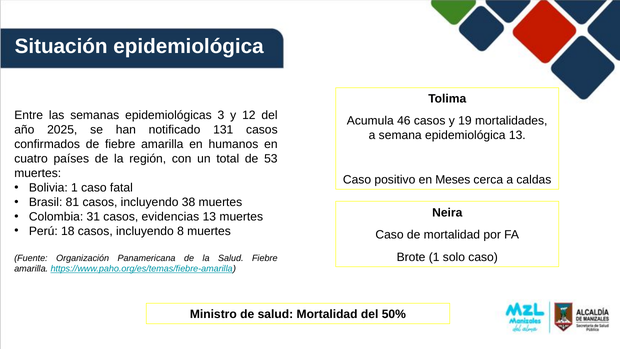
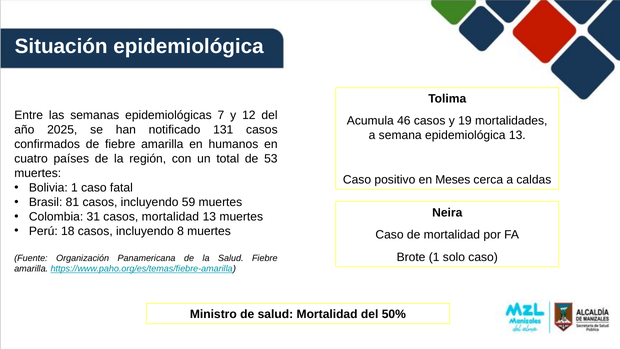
3: 3 -> 7
38: 38 -> 59
casos evidencias: evidencias -> mortalidad
